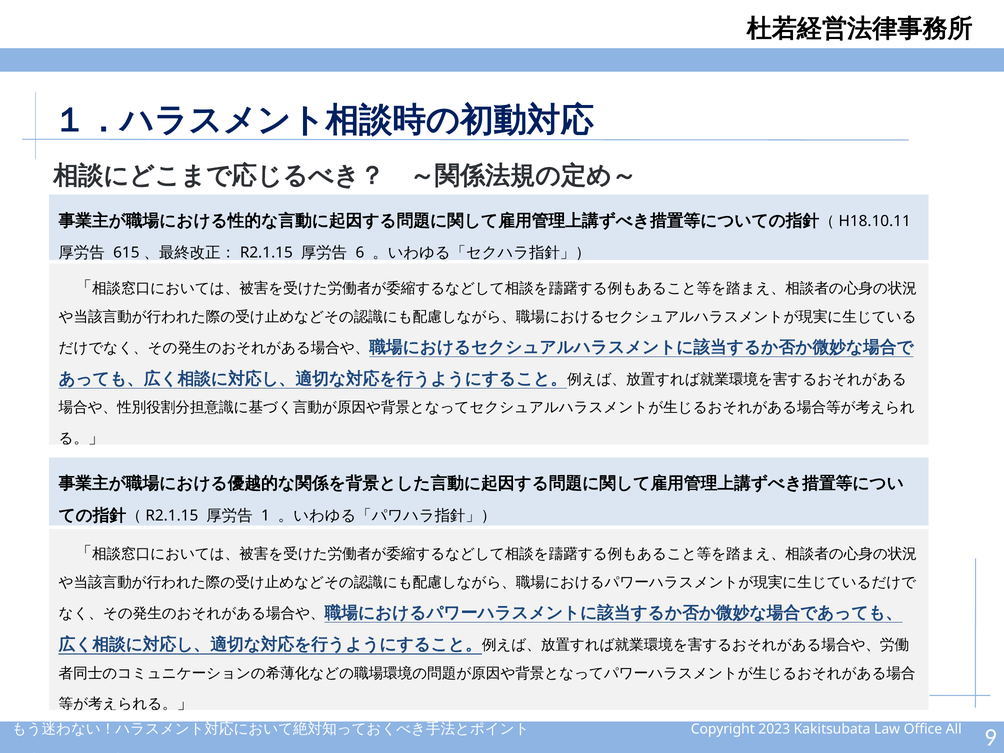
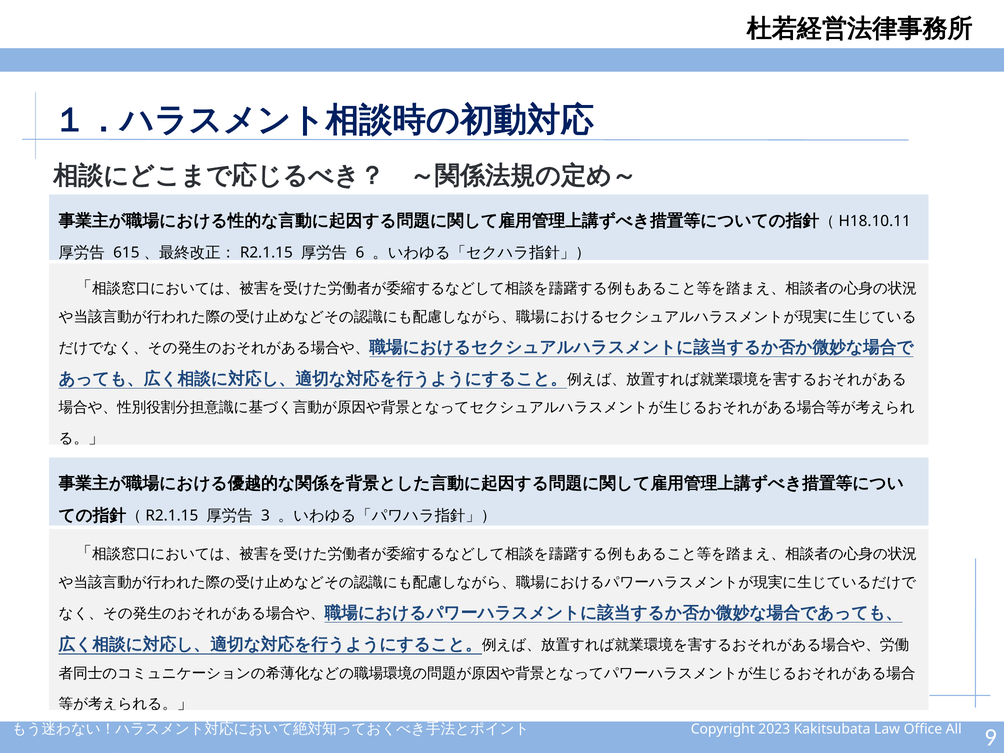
1: 1 -> 3
